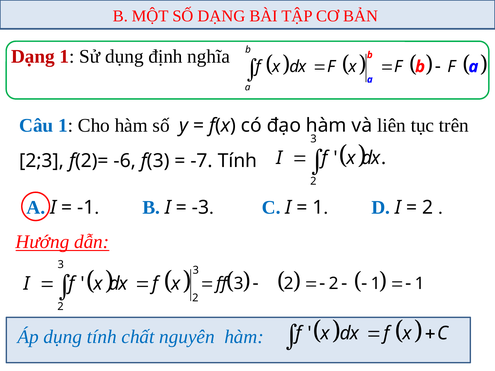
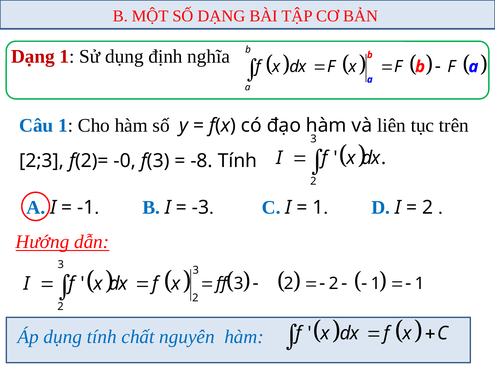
-6: -6 -> -0
-7: -7 -> -8
